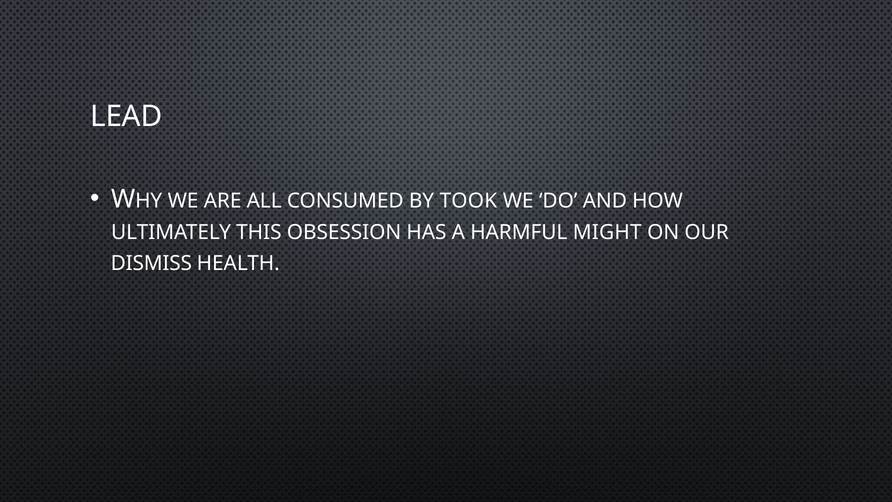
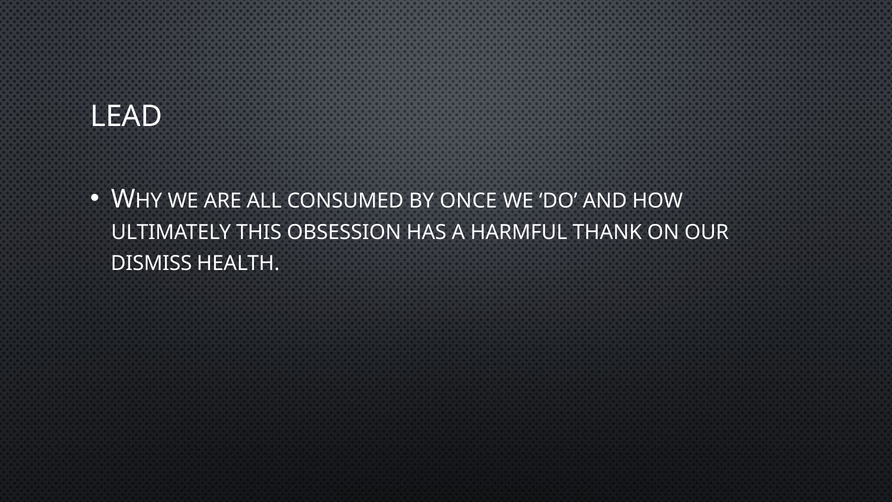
TOOK: TOOK -> ONCE
MIGHT: MIGHT -> THANK
